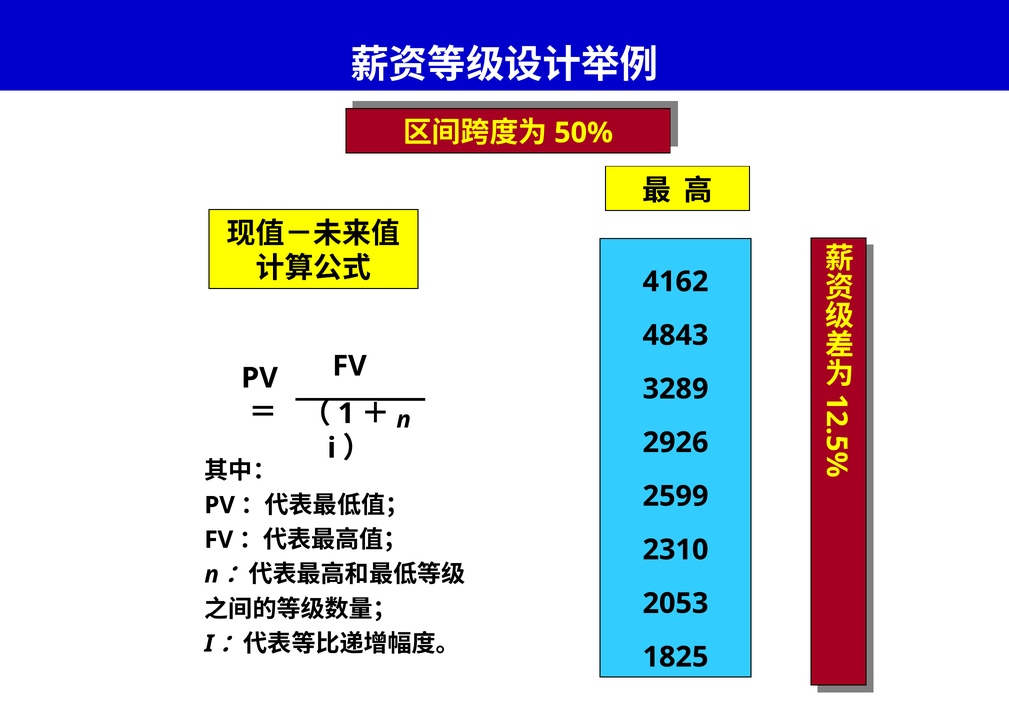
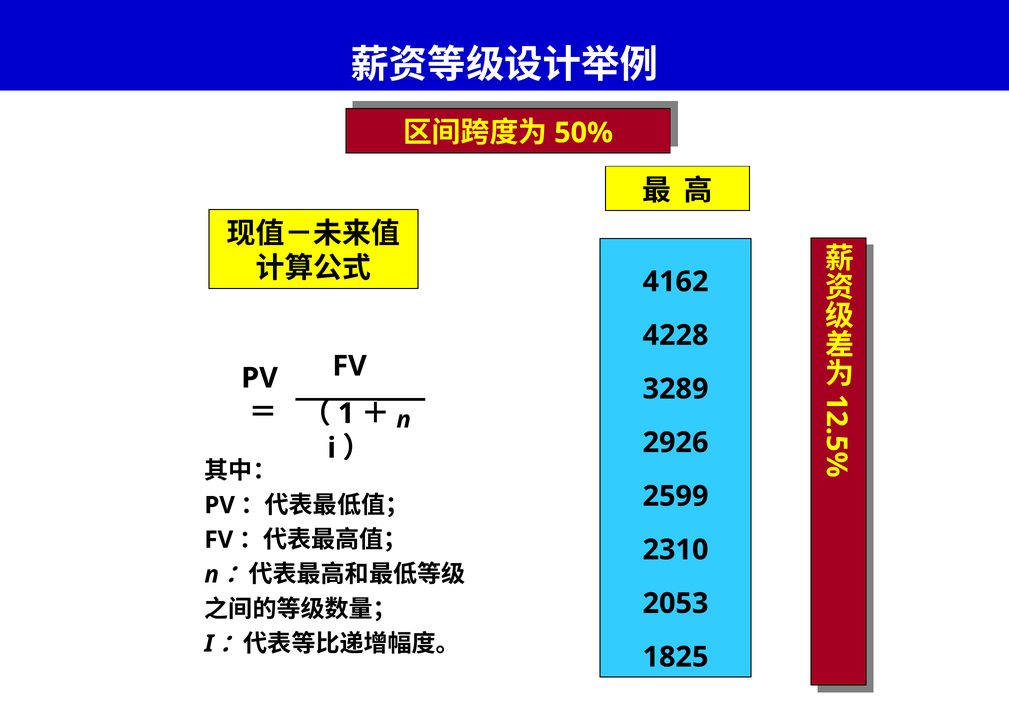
4843: 4843 -> 4228
